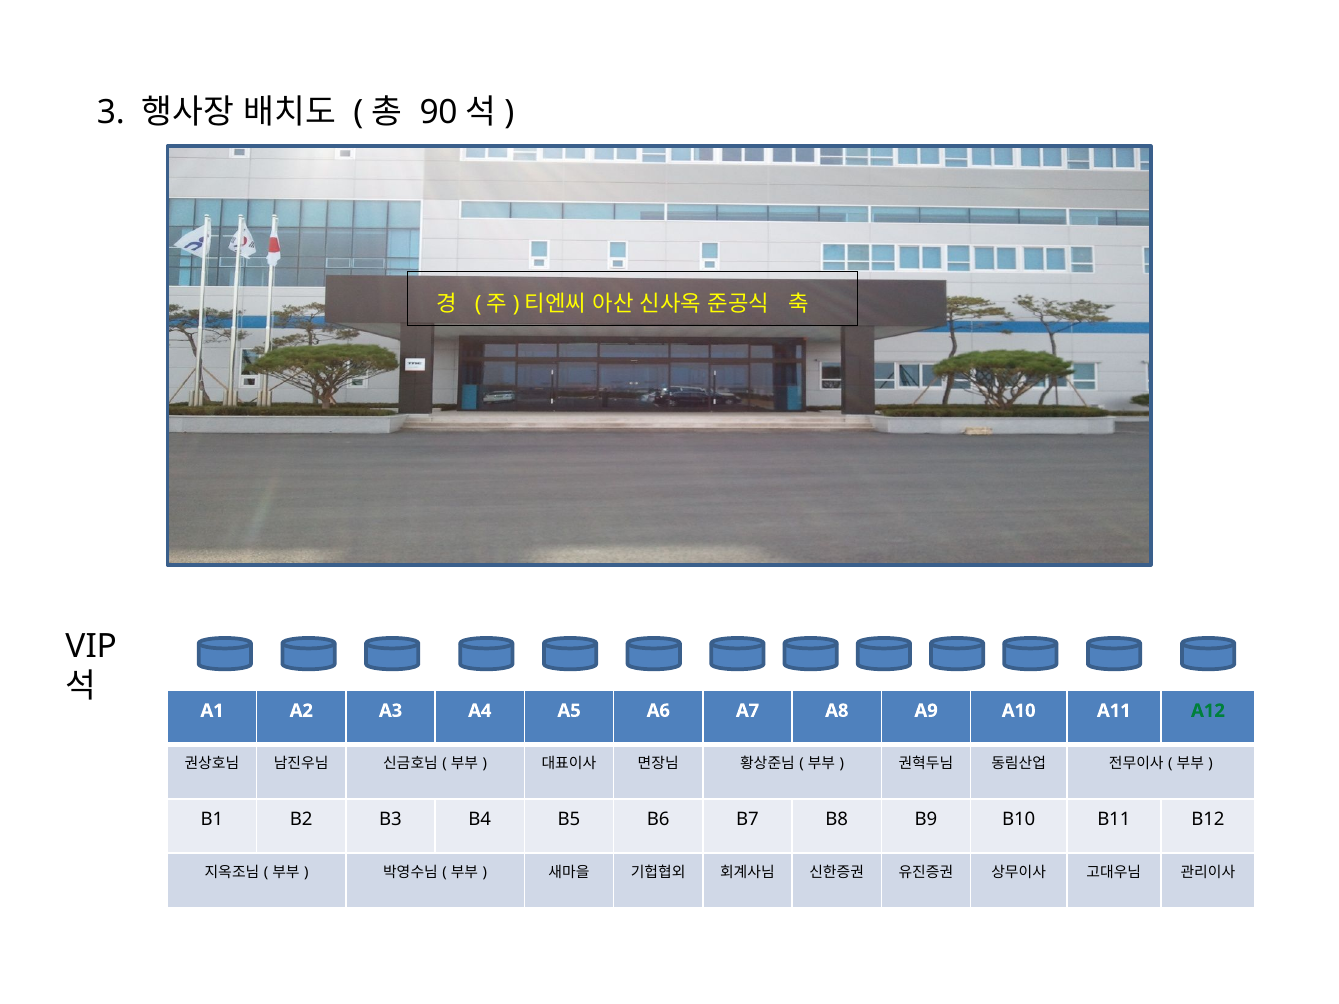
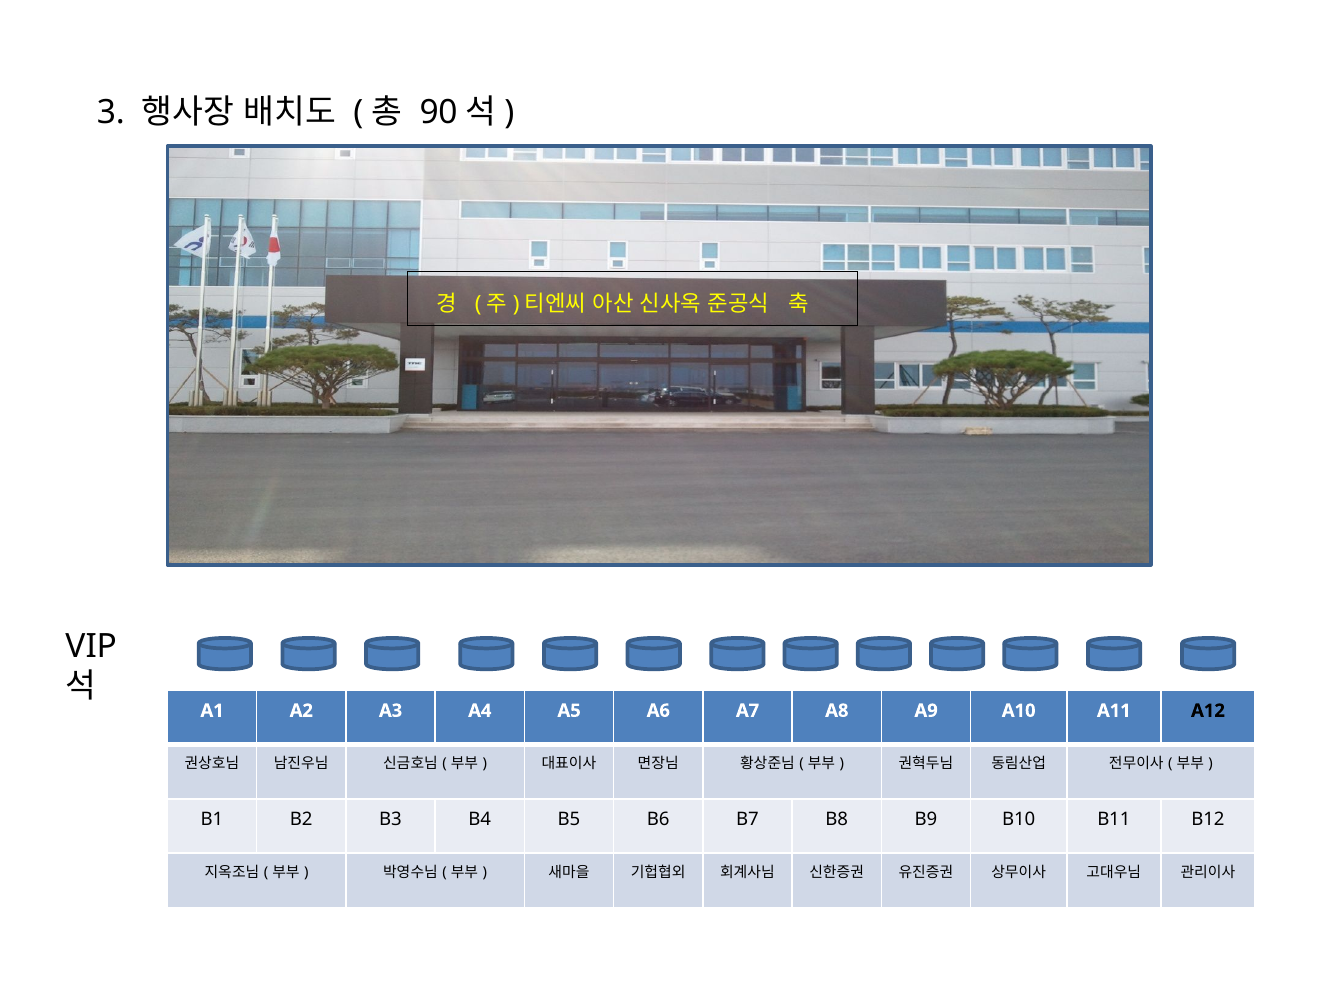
A12 colour: green -> black
